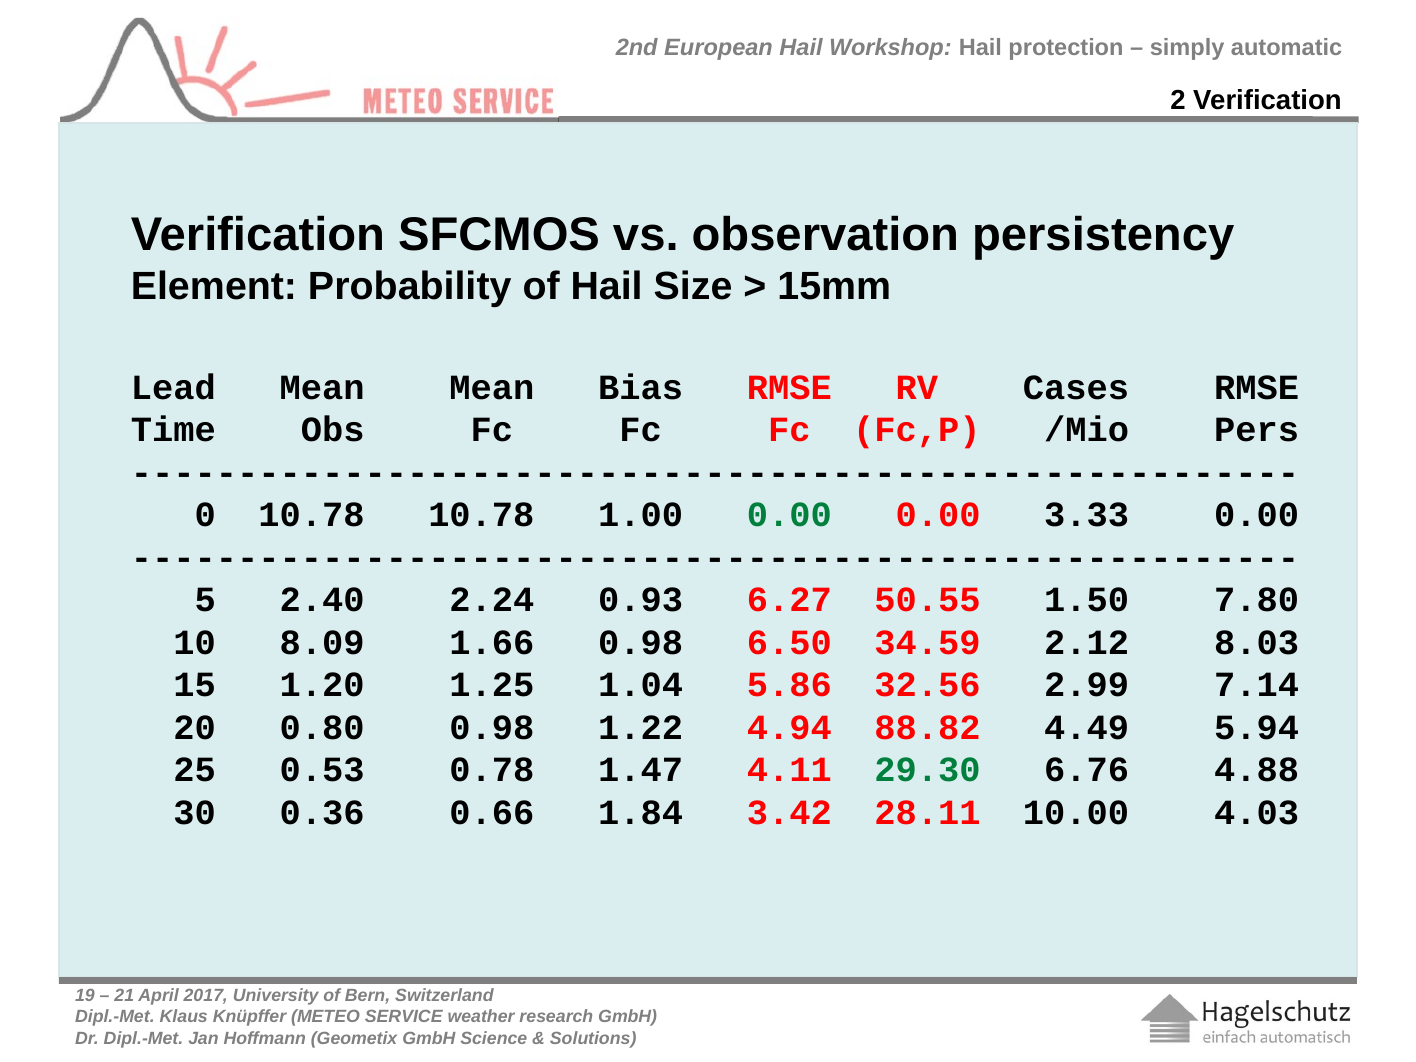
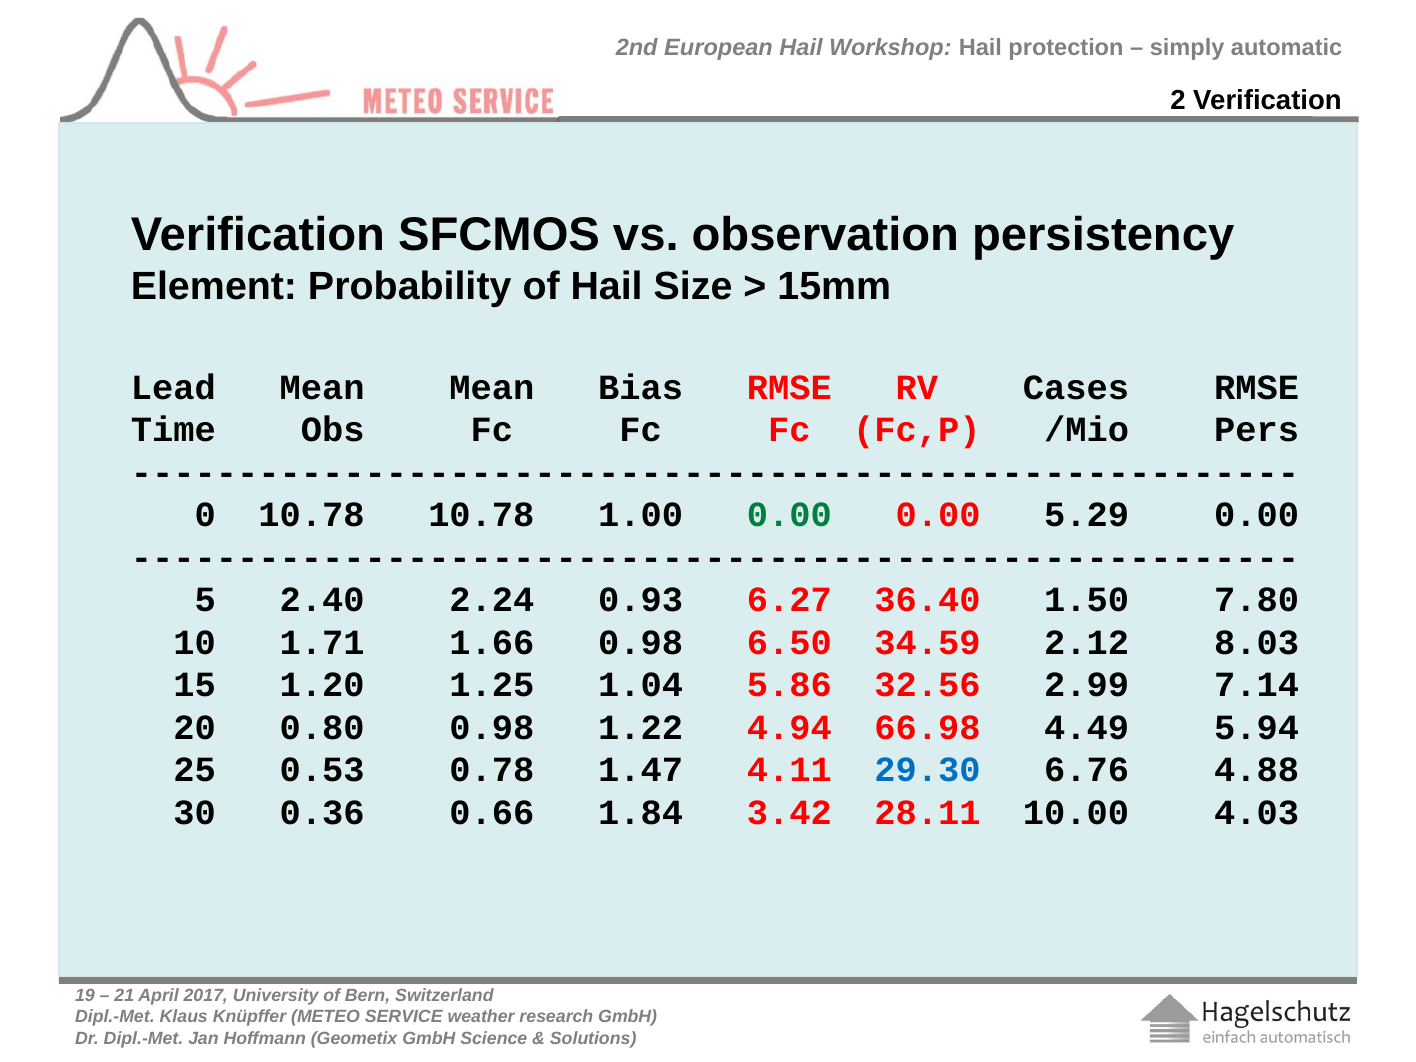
3.33: 3.33 -> 5.29
50.55: 50.55 -> 36.40
8.09: 8.09 -> 1.71
88.82: 88.82 -> 66.98
29.30 colour: green -> blue
